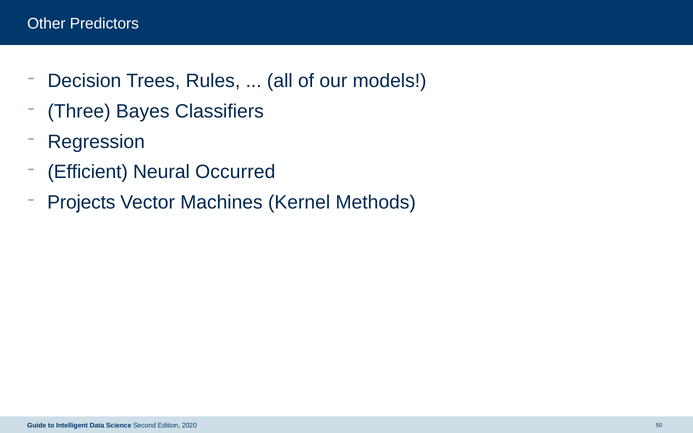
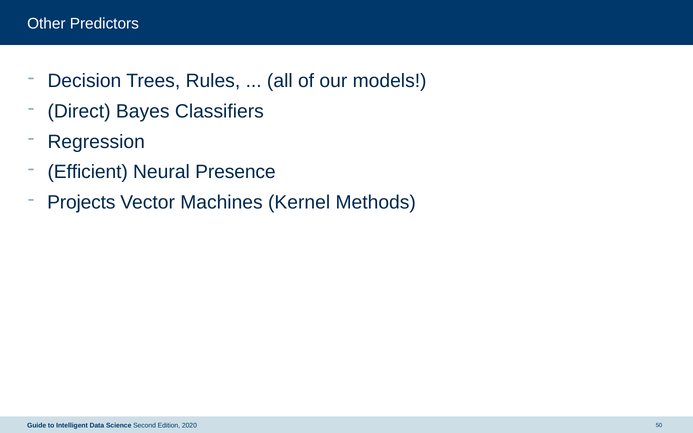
Three: Three -> Direct
Occurred: Occurred -> Presence
